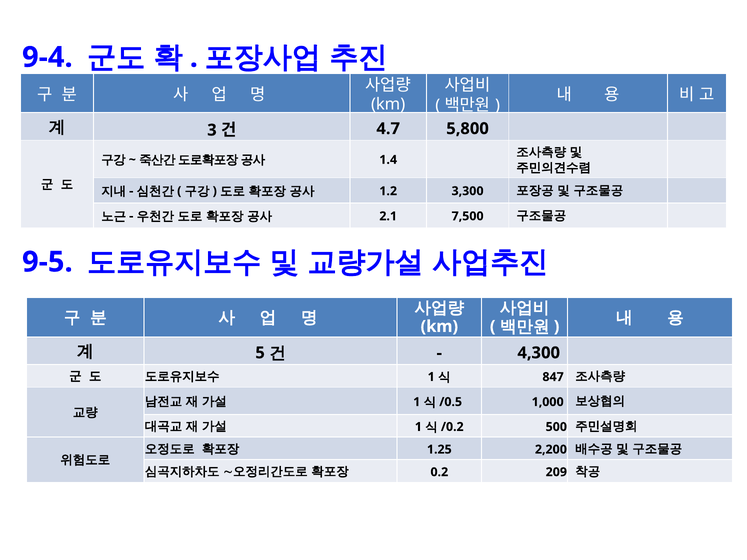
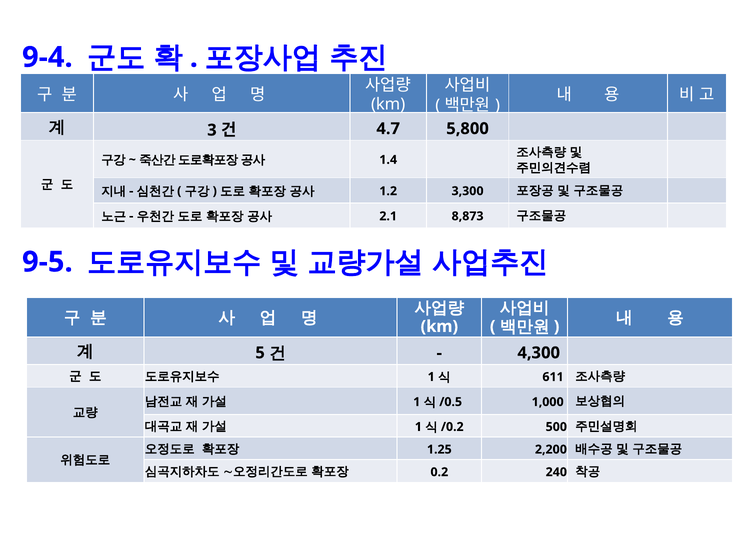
7,500: 7,500 -> 8,873
847: 847 -> 611
209: 209 -> 240
